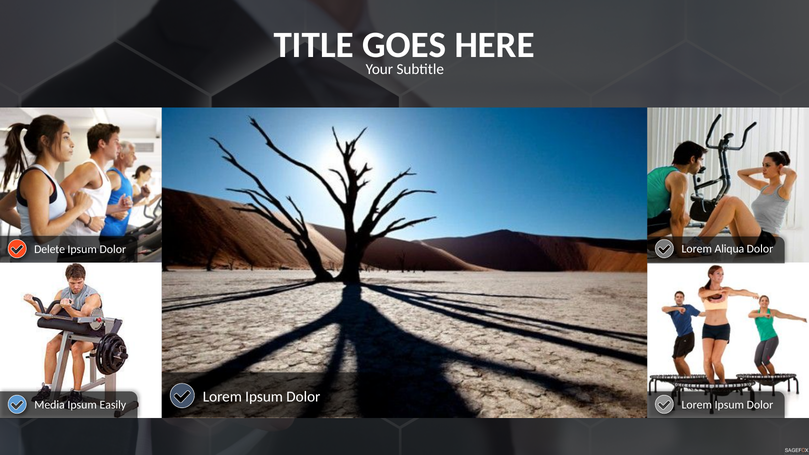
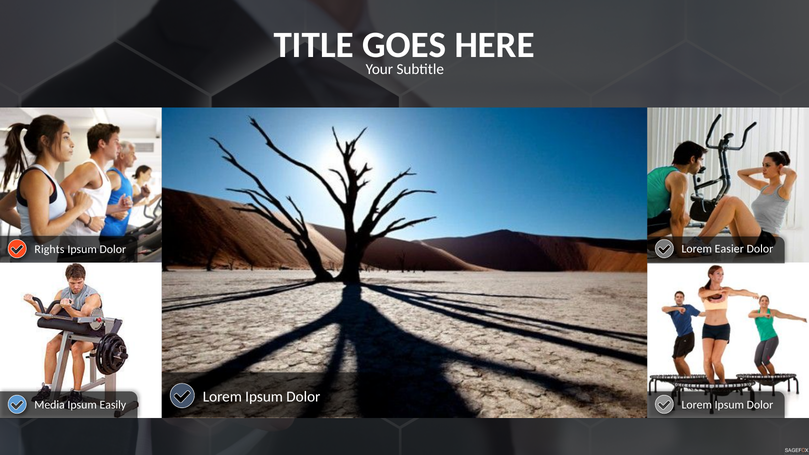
Delete: Delete -> Rights
Aliqua: Aliqua -> Easier
